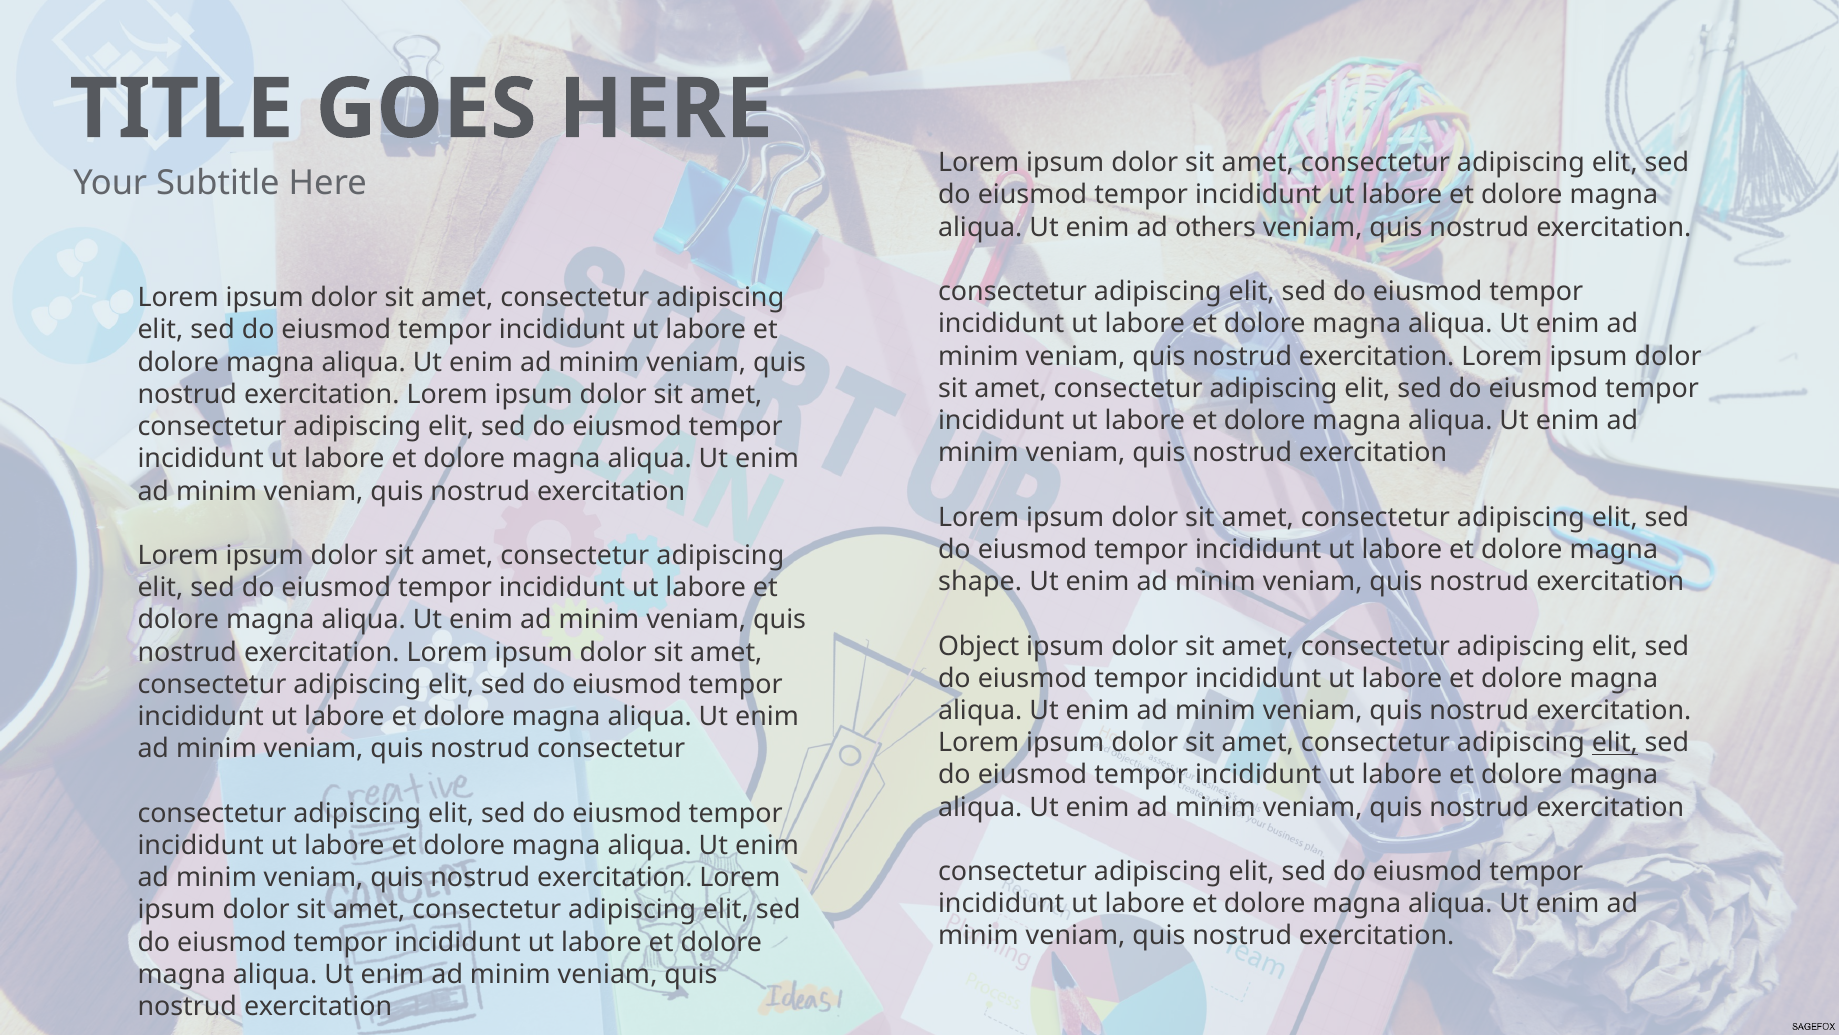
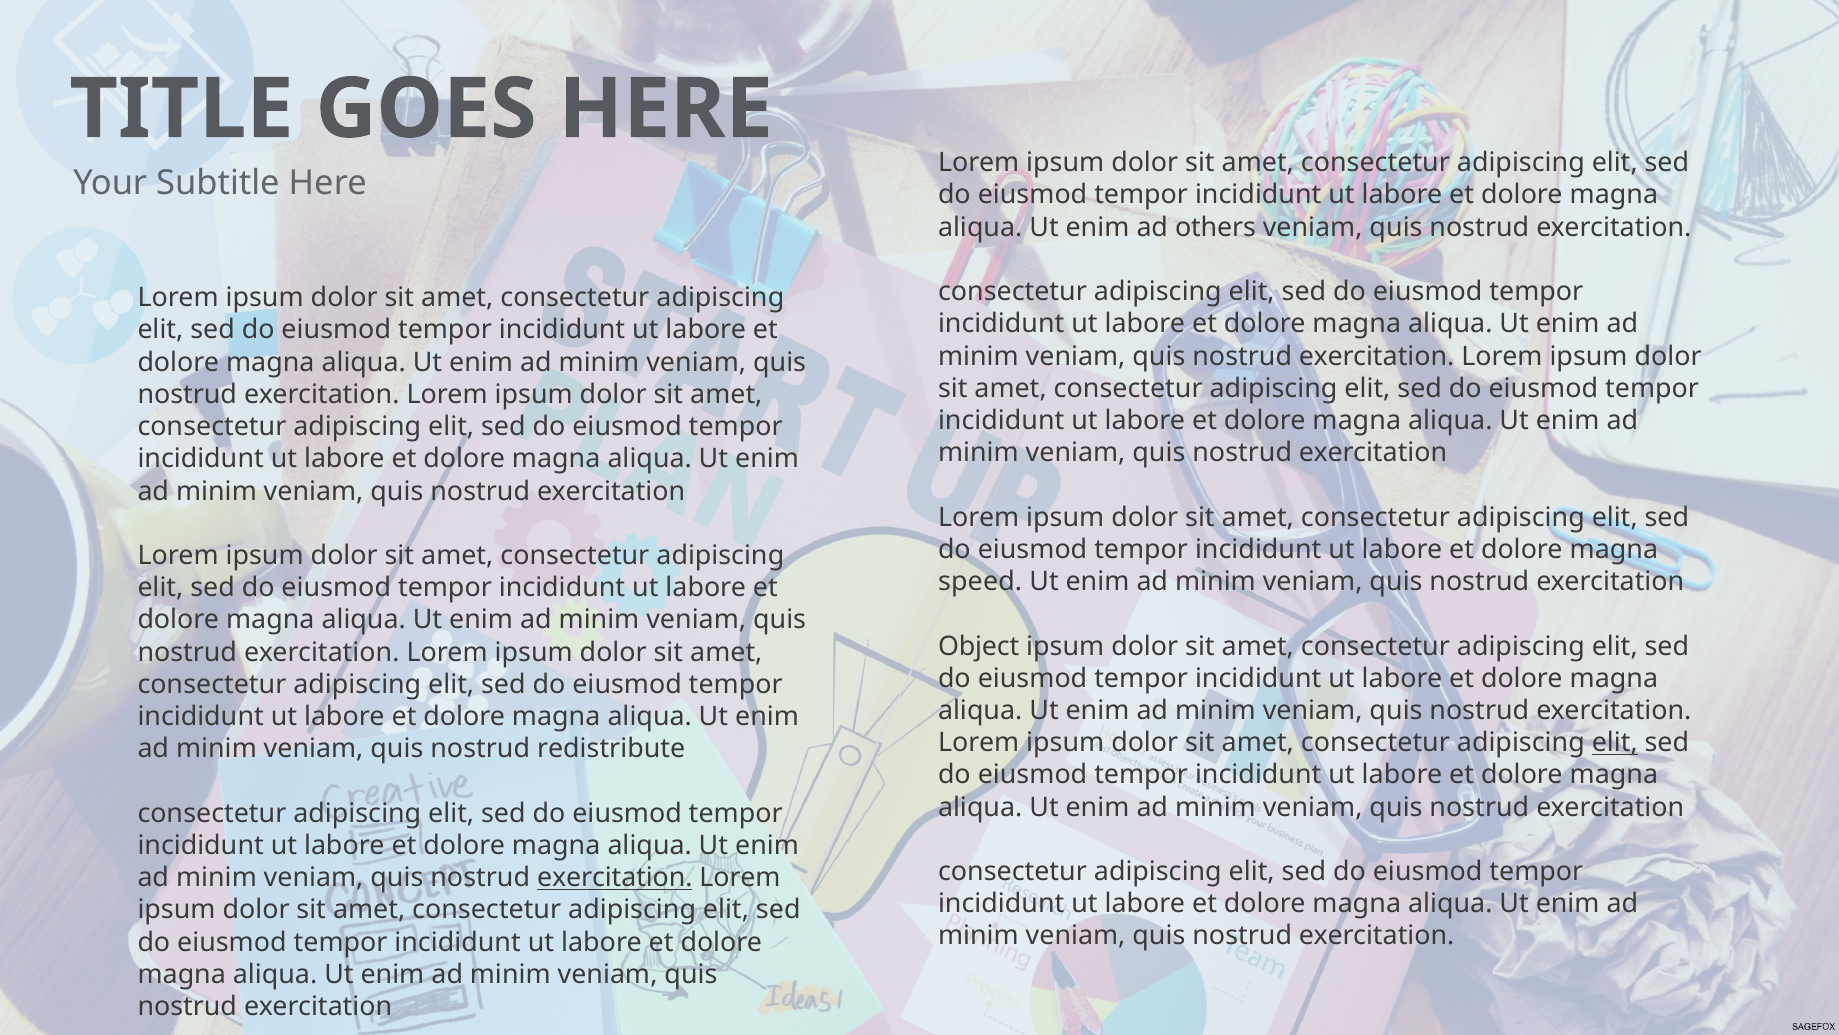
shape: shape -> speed
nostrud consectetur: consectetur -> redistribute
exercitation at (615, 877) underline: none -> present
